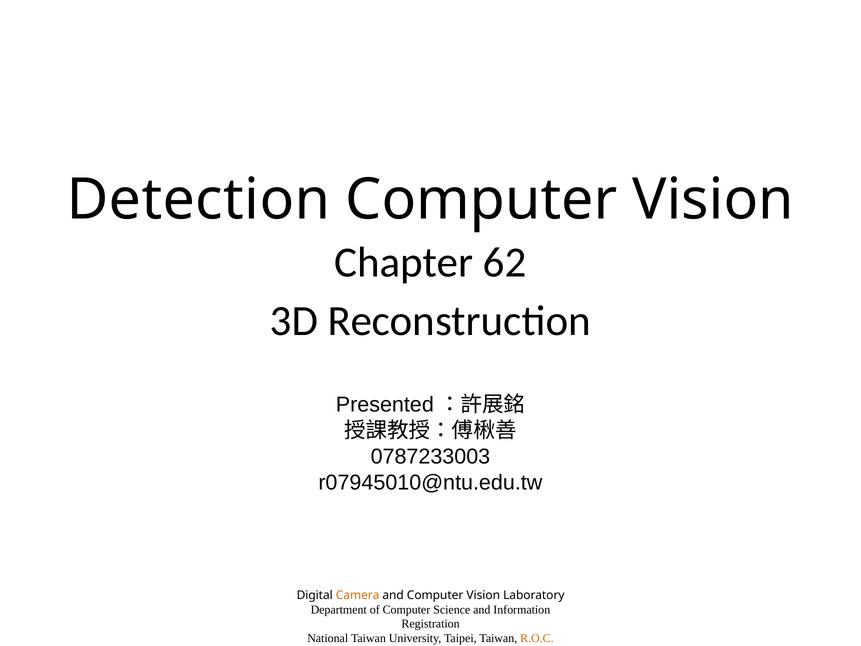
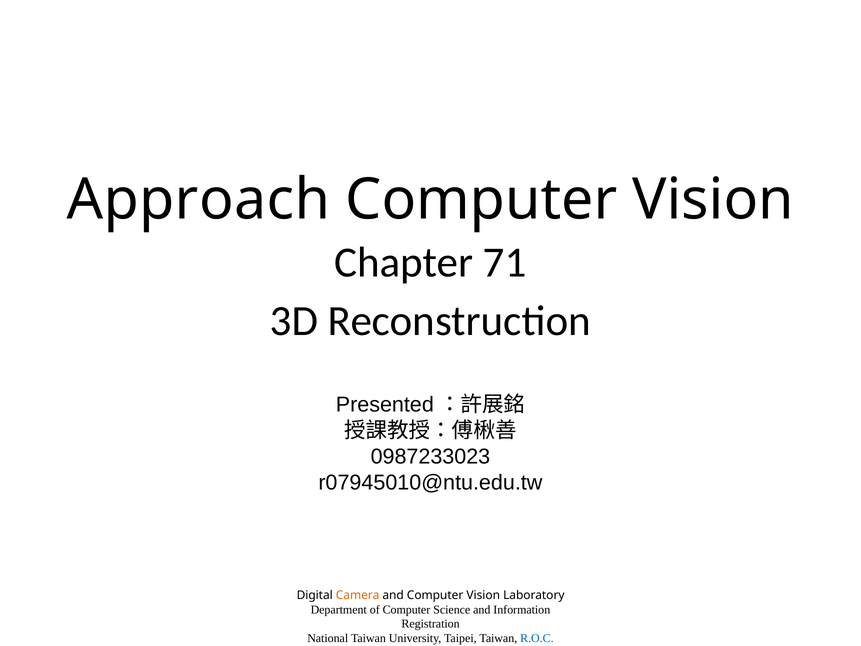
Detection: Detection -> Approach
62: 62 -> 71
0787233003: 0787233003 -> 0987233023
R.O.C colour: orange -> blue
